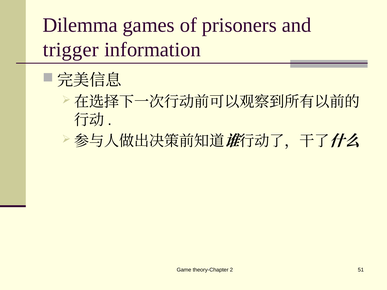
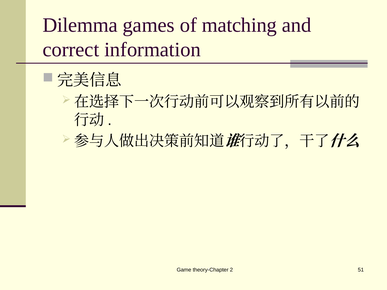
prisoners: prisoners -> matching
trigger: trigger -> correct
